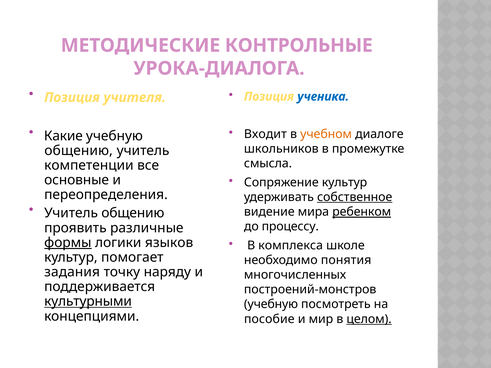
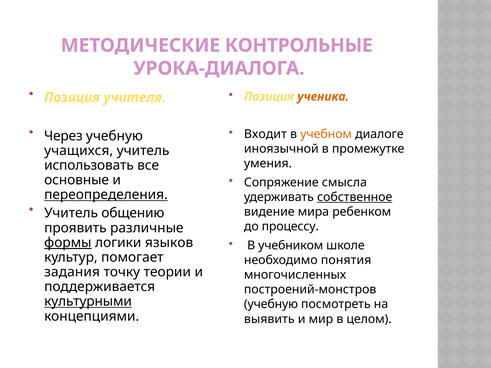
ученика colour: blue -> orange
Какие: Какие -> Через
школьников: школьников -> иноязычной
общению at (79, 151): общению -> учащихся
смысла: смысла -> умения
компетенции: компетенции -> использовать
Сопряжение культур: культур -> смысла
переопределения underline: none -> present
ребенком underline: present -> none
комплекса: комплекса -> учебником
наряду: наряду -> теории
пособие: пособие -> выявить
целом underline: present -> none
